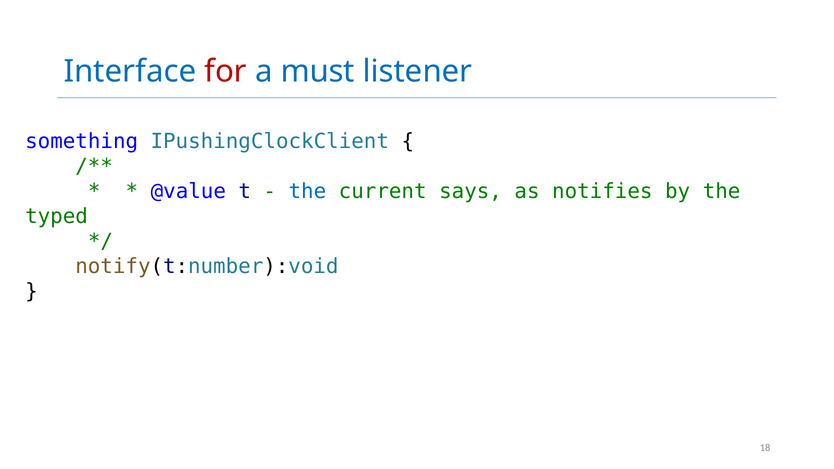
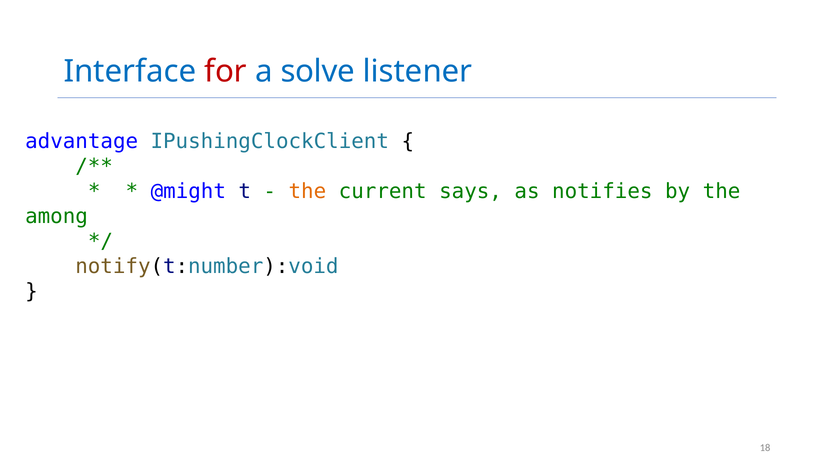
must: must -> solve
something: something -> advantage
@value: @value -> @might
the at (307, 191) colour: blue -> orange
typed: typed -> among
